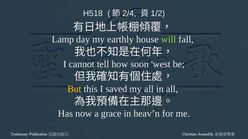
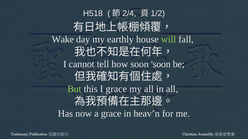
Lamp: Lamp -> Wake
soon west: west -> soon
But colour: yellow -> light green
I saved: saved -> grace
